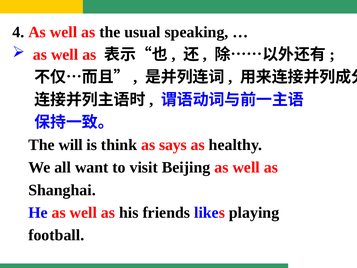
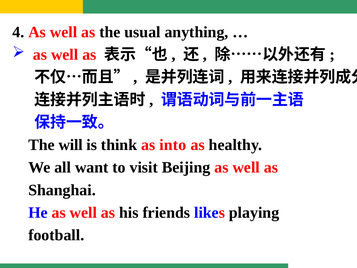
speaking: speaking -> anything
says: says -> into
